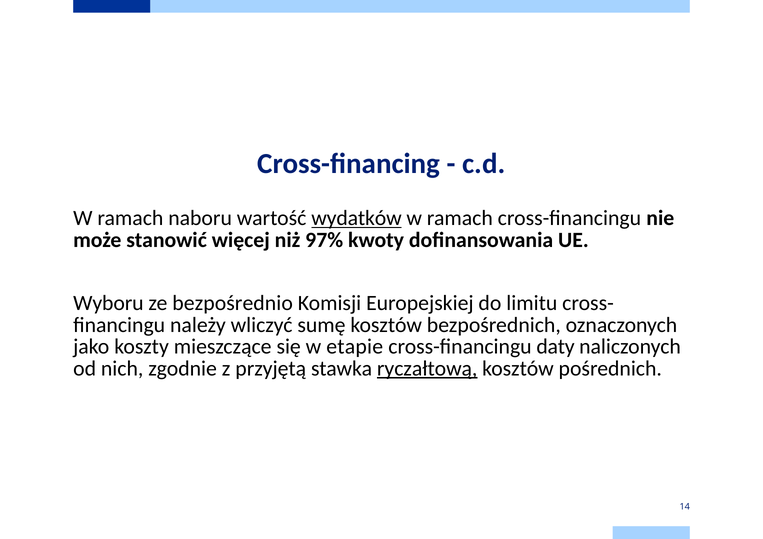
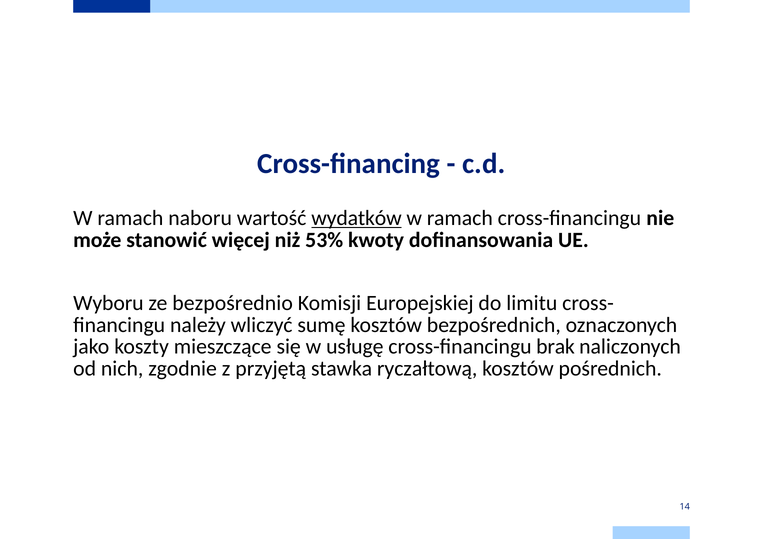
97%: 97% -> 53%
etapie: etapie -> usługę
daty: daty -> brak
ryczałtową underline: present -> none
